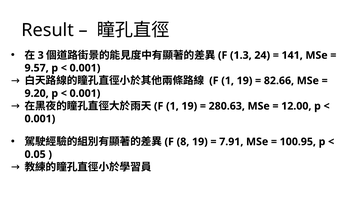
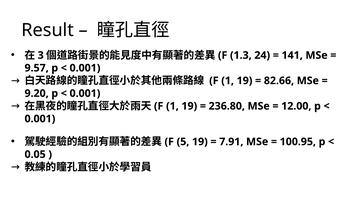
280.63: 280.63 -> 236.80
8: 8 -> 5
